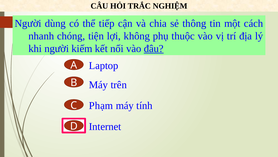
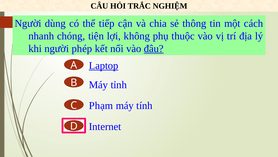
kiếm: kiếm -> phép
Laptop underline: none -> present
trên: trên -> tỉnh
